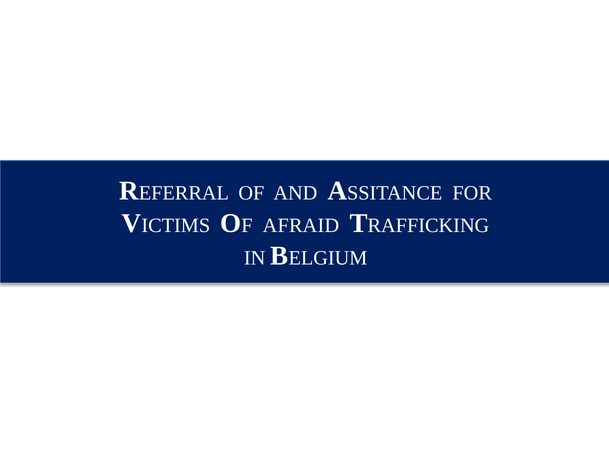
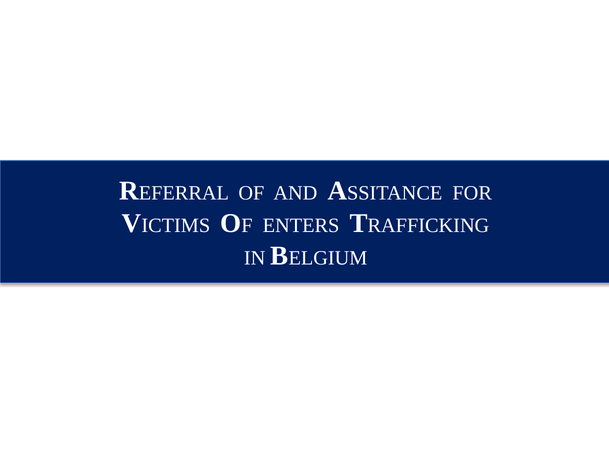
AFRAID: AFRAID -> ENTERS
